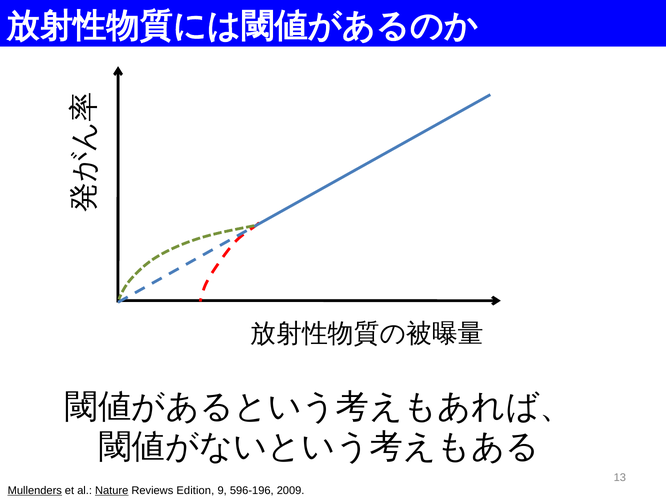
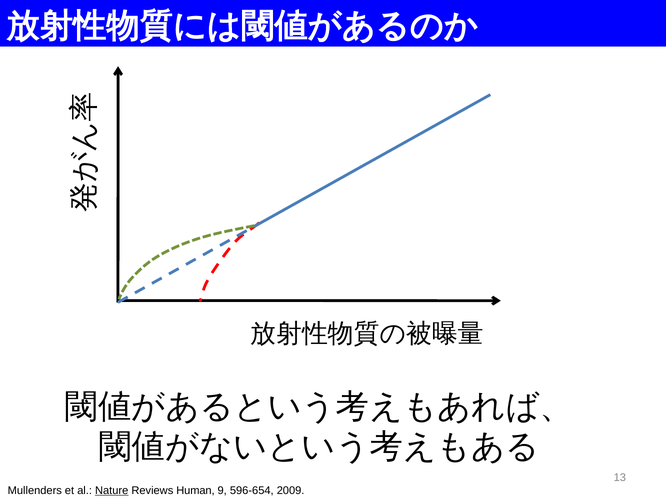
Mullenders underline: present -> none
Edition: Edition -> Human
596-196: 596-196 -> 596-654
